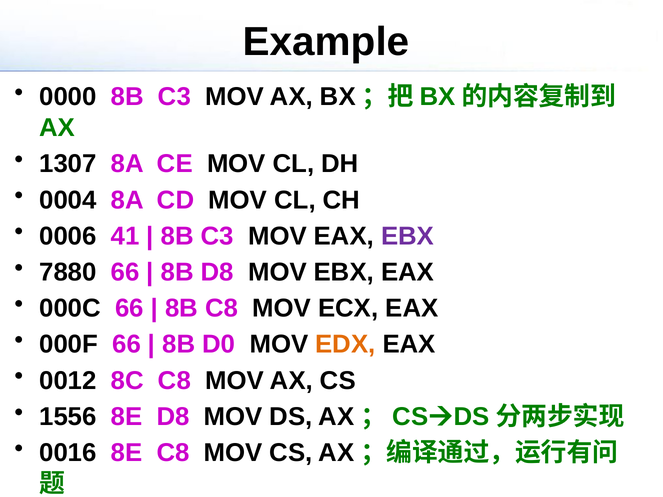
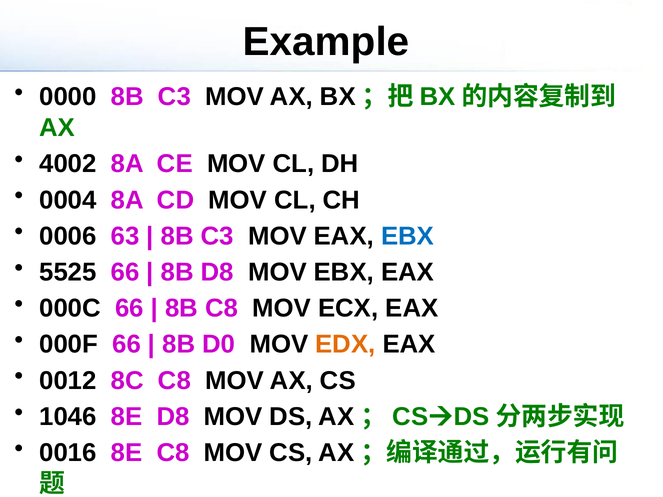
1307: 1307 -> 4002
41: 41 -> 63
EBX at (408, 236) colour: purple -> blue
7880: 7880 -> 5525
1556: 1556 -> 1046
